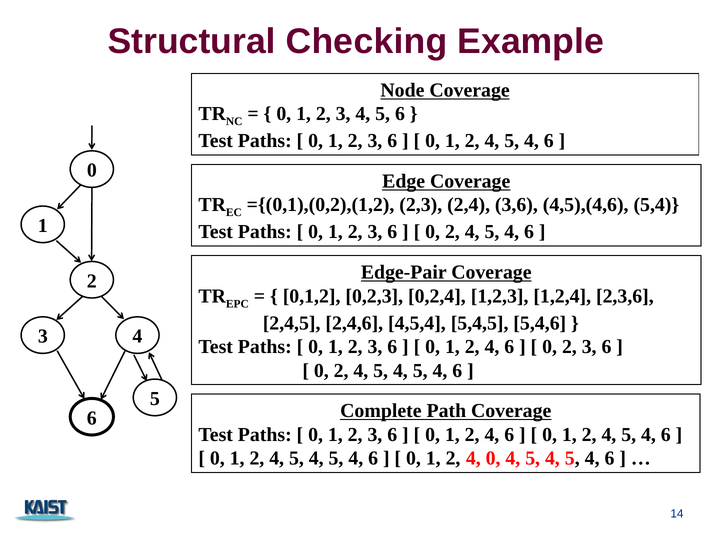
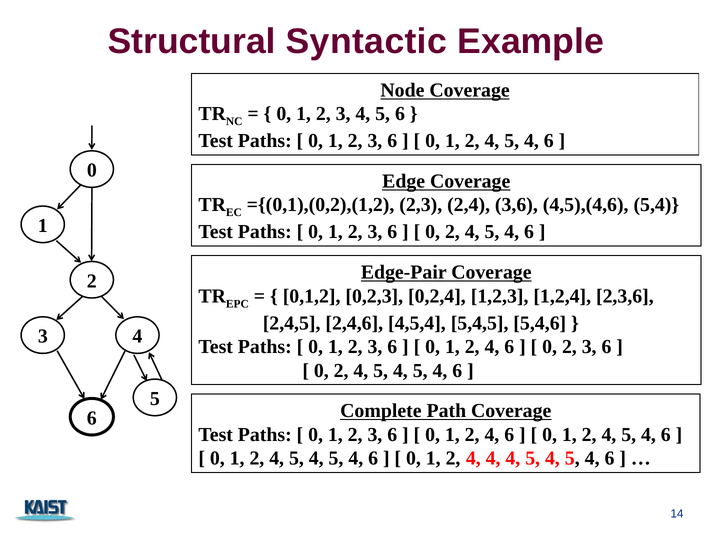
Checking: Checking -> Syntactic
2 4 0: 0 -> 4
